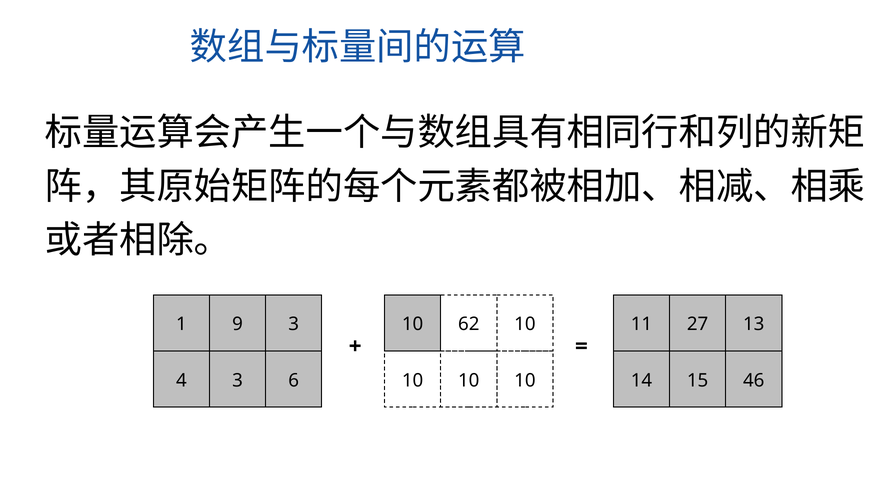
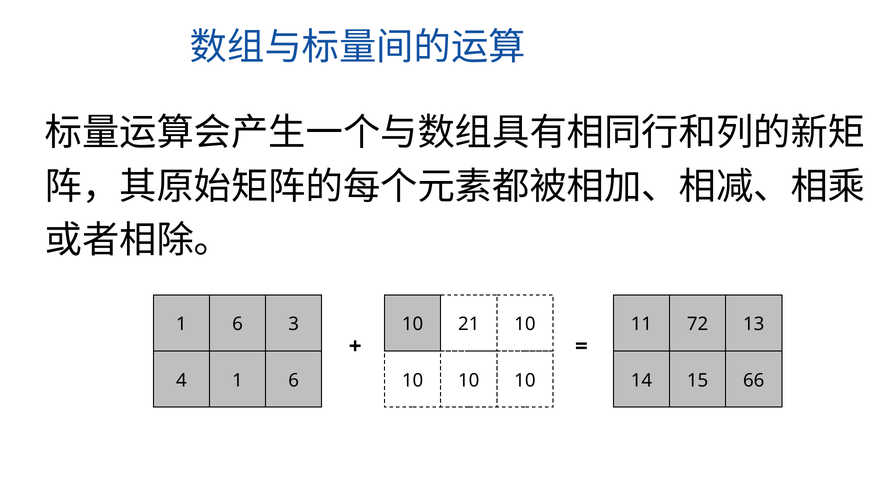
9 at (237, 324): 9 -> 6
62: 62 -> 21
27: 27 -> 72
4 3: 3 -> 1
46: 46 -> 66
